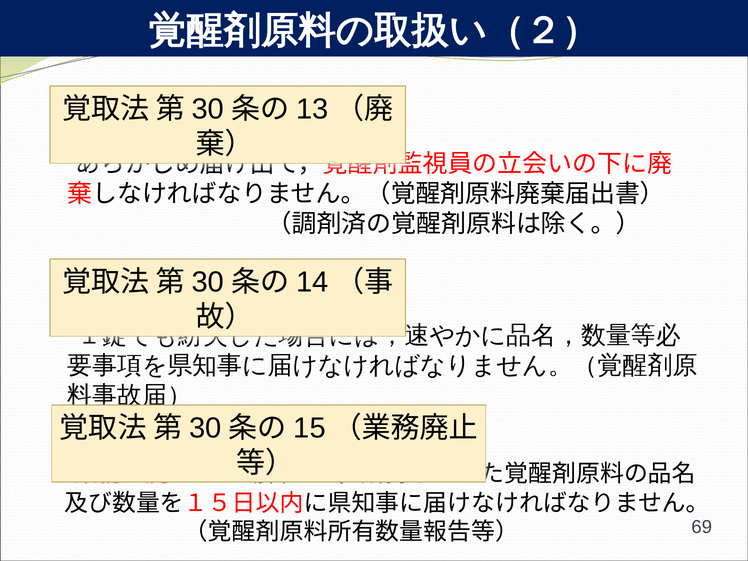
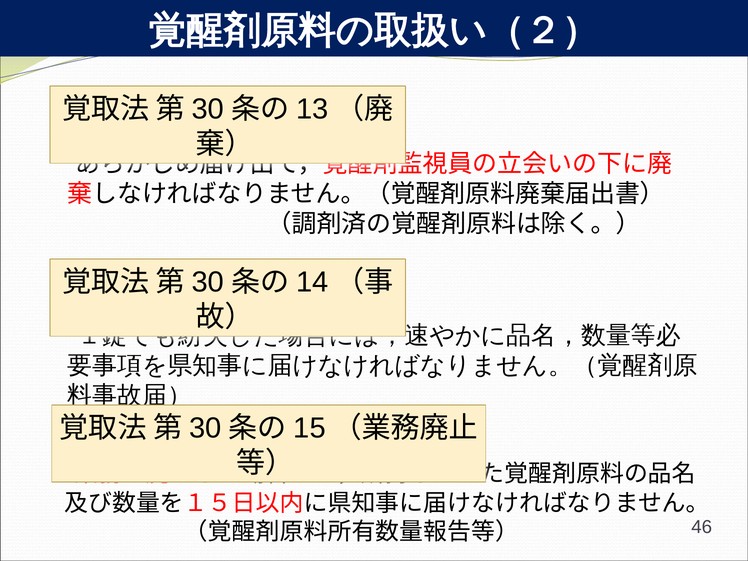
69: 69 -> 46
